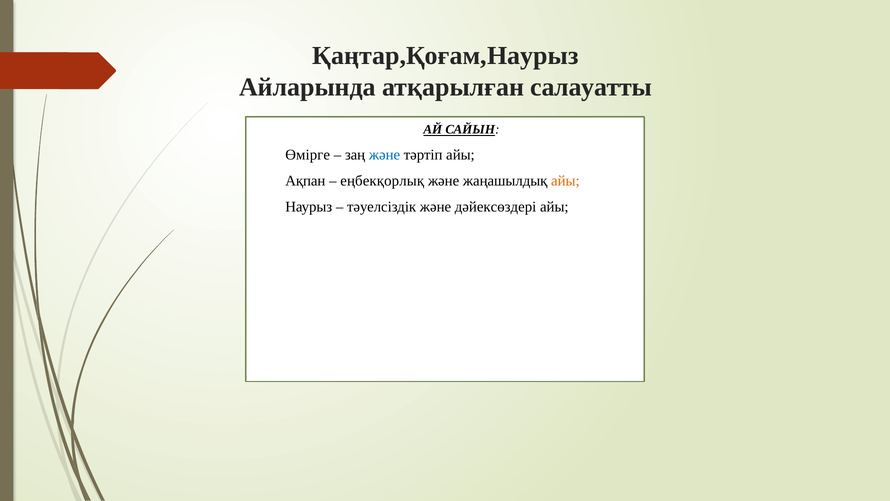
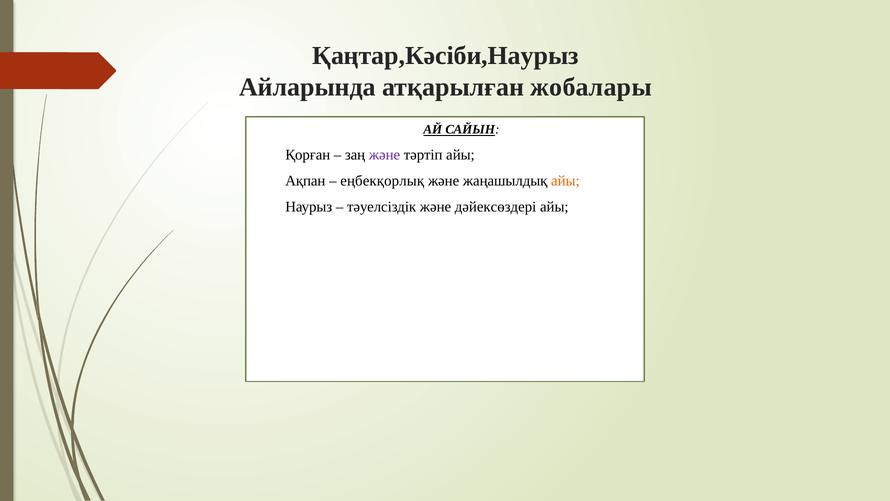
Қаңтар,Қоғам,Наурыз: Қаңтар,Қоғам,Наурыз -> Қаңтар,Кәсіби,Наурыз
салауатты: салауатты -> жобалары
Өмірге: Өмірге -> Қорған
және at (385, 155) colour: blue -> purple
